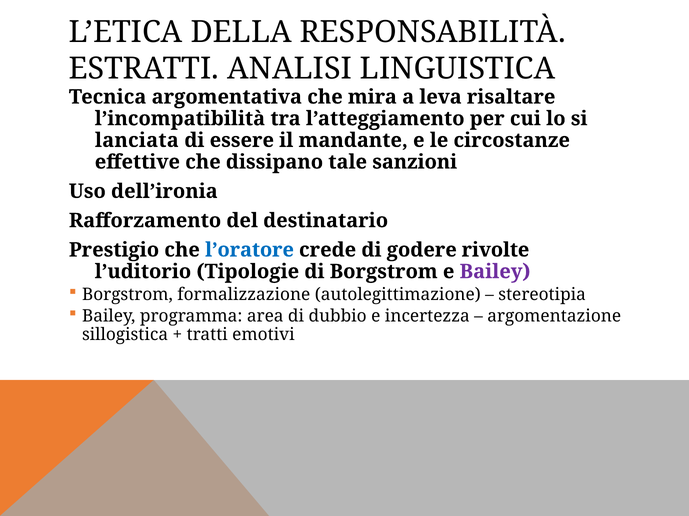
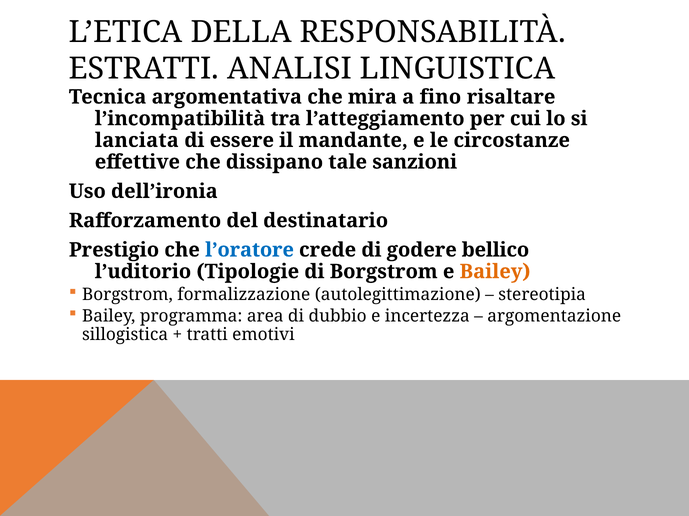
leva: leva -> fino
rivolte: rivolte -> bellico
Bailey at (495, 272) colour: purple -> orange
